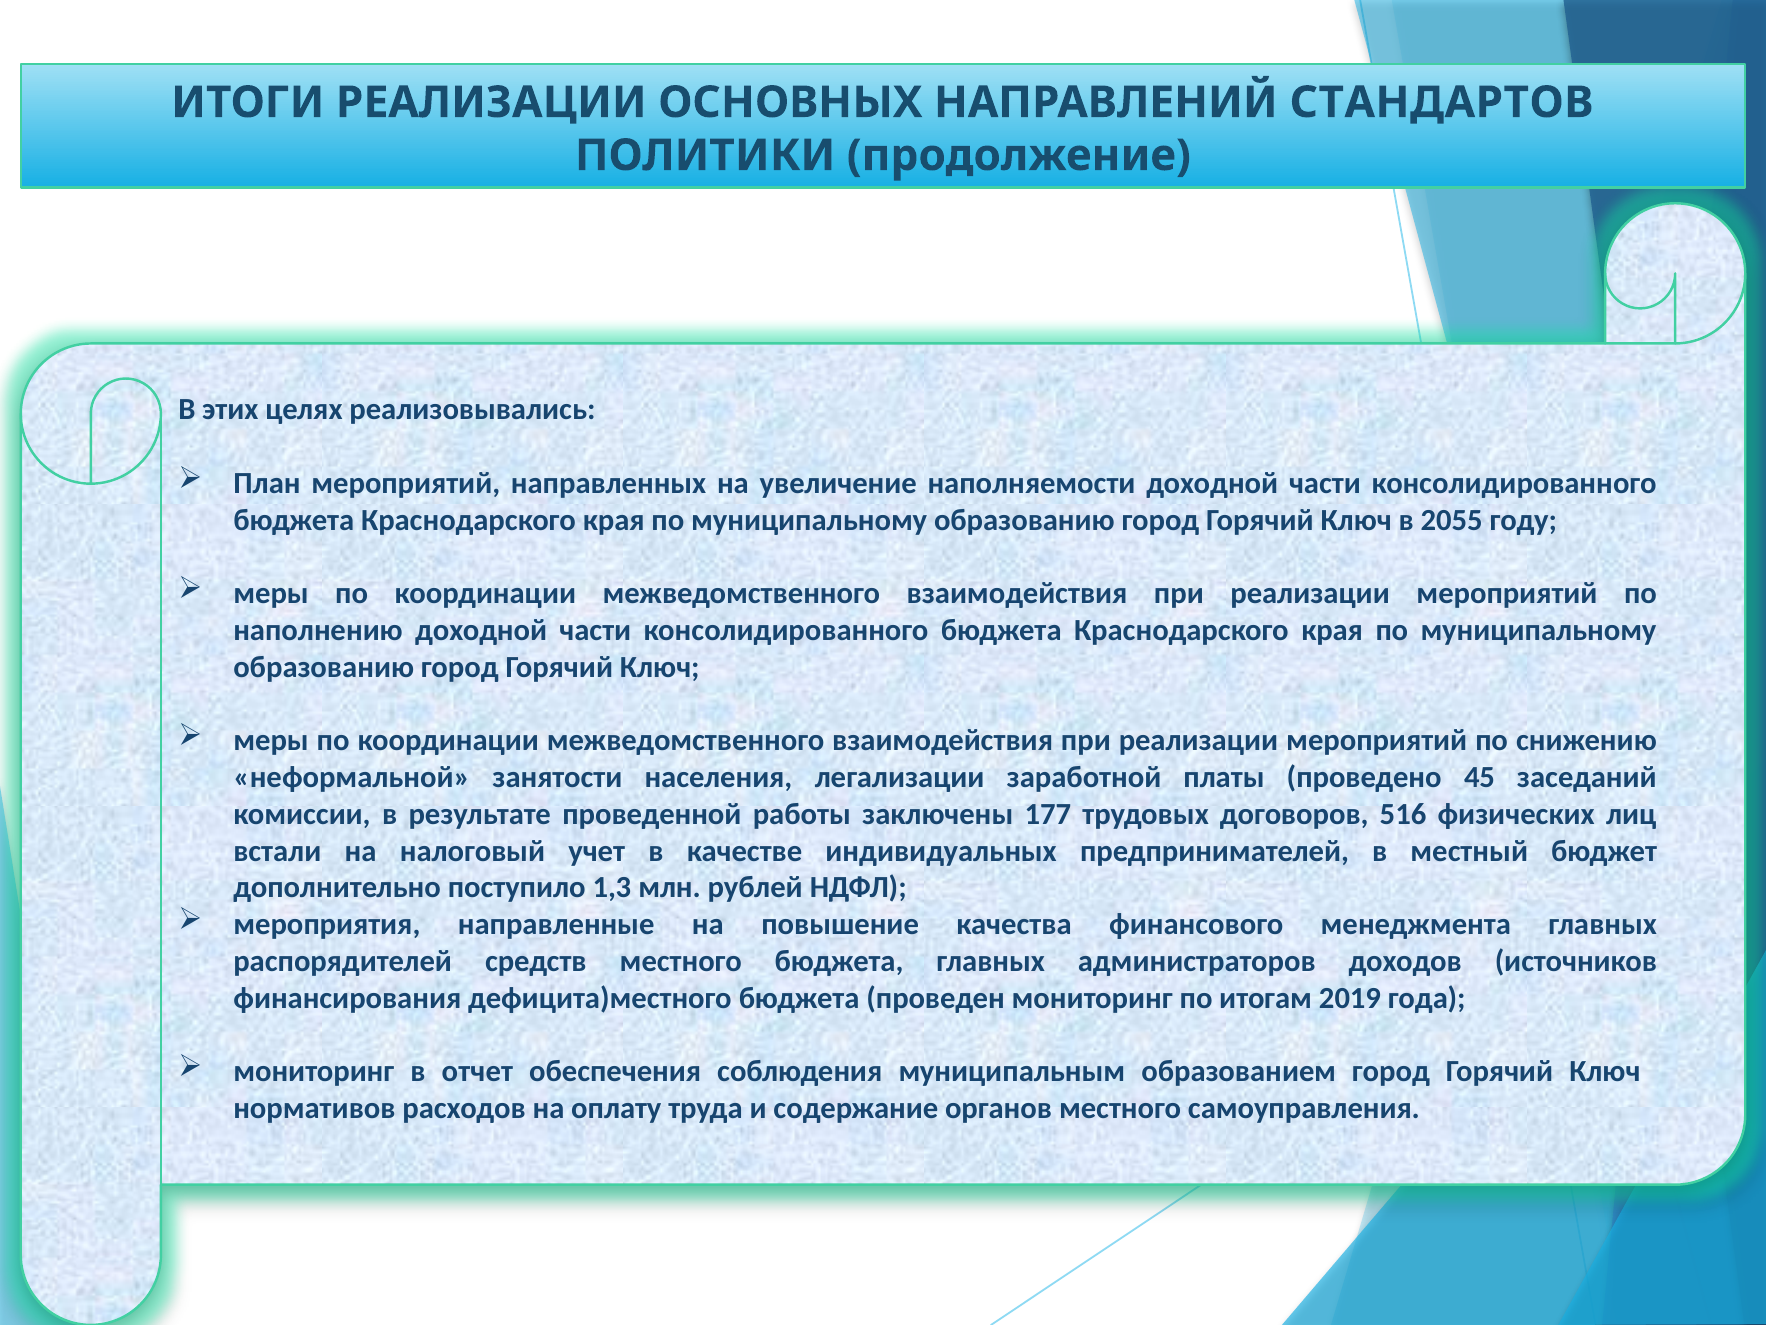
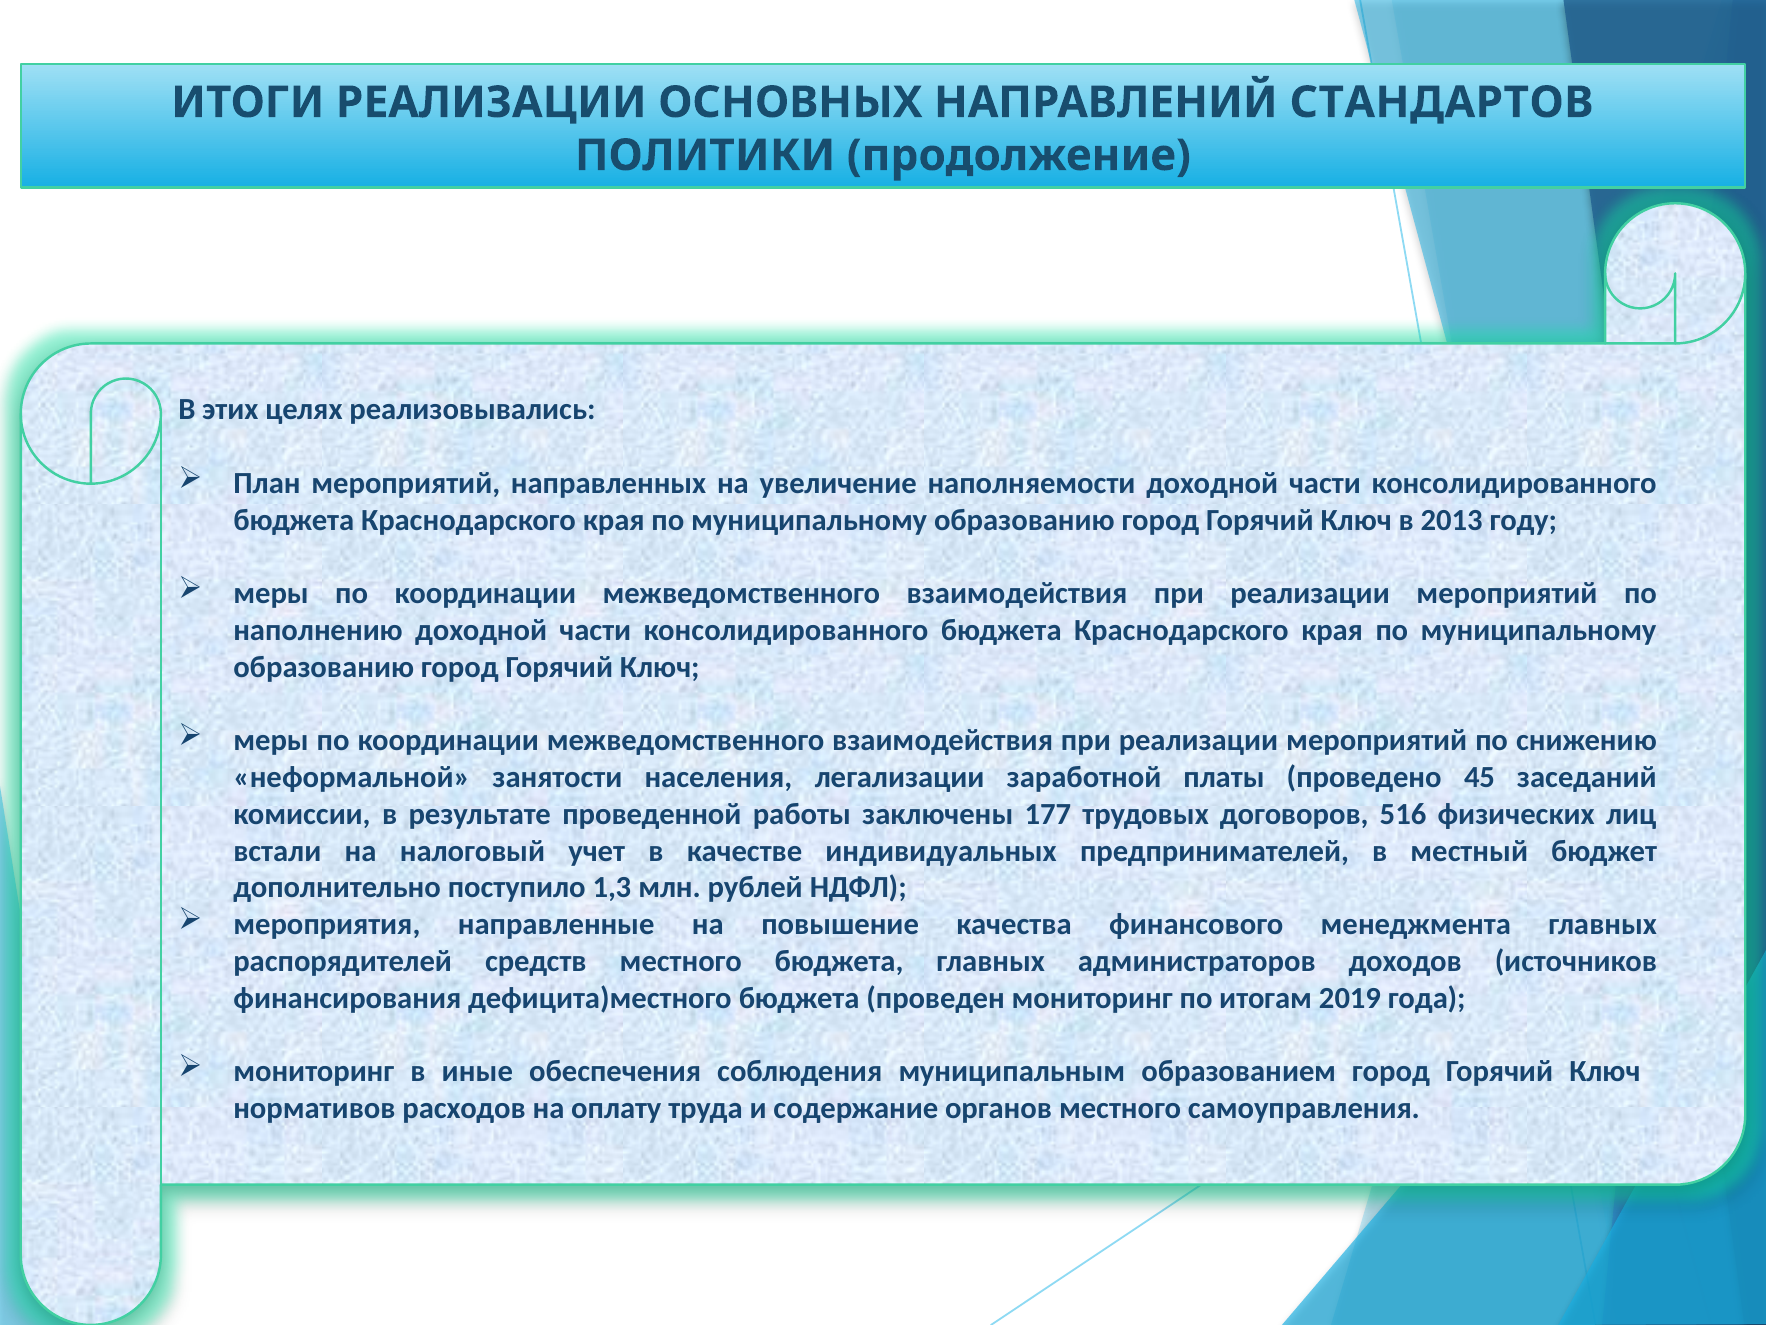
2055: 2055 -> 2013
отчет: отчет -> иные
